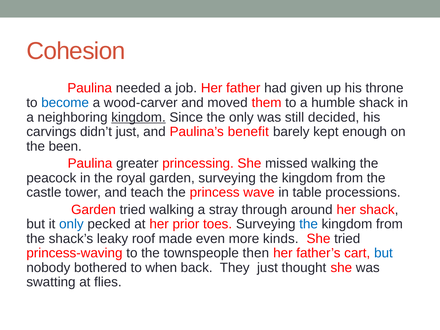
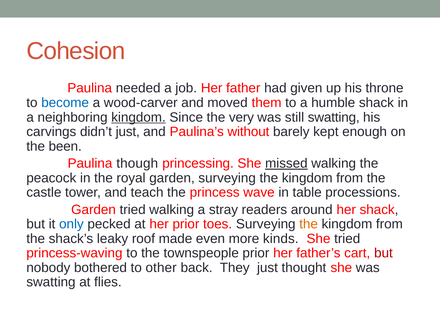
the only: only -> very
still decided: decided -> swatting
benefit: benefit -> without
greater: greater -> though
missed underline: none -> present
through: through -> readers
the at (309, 224) colour: blue -> orange
townspeople then: then -> prior
but at (383, 253) colour: blue -> red
when: when -> other
